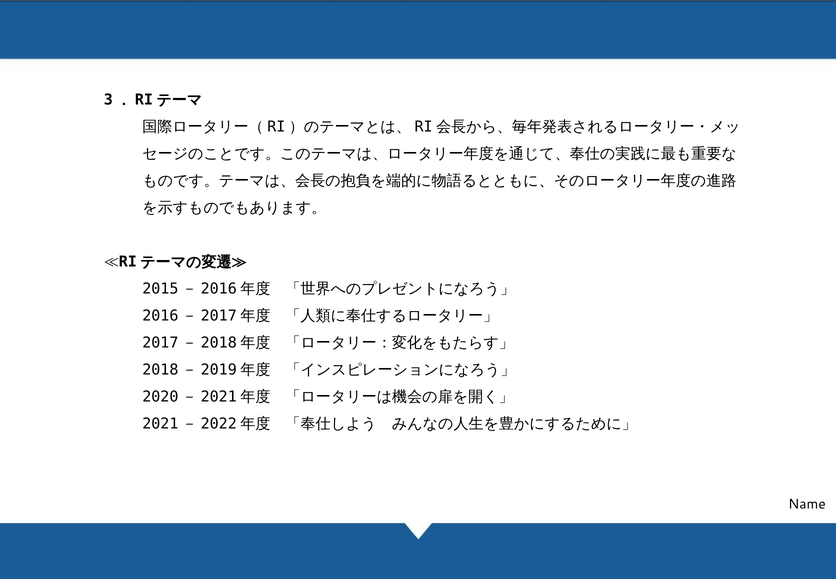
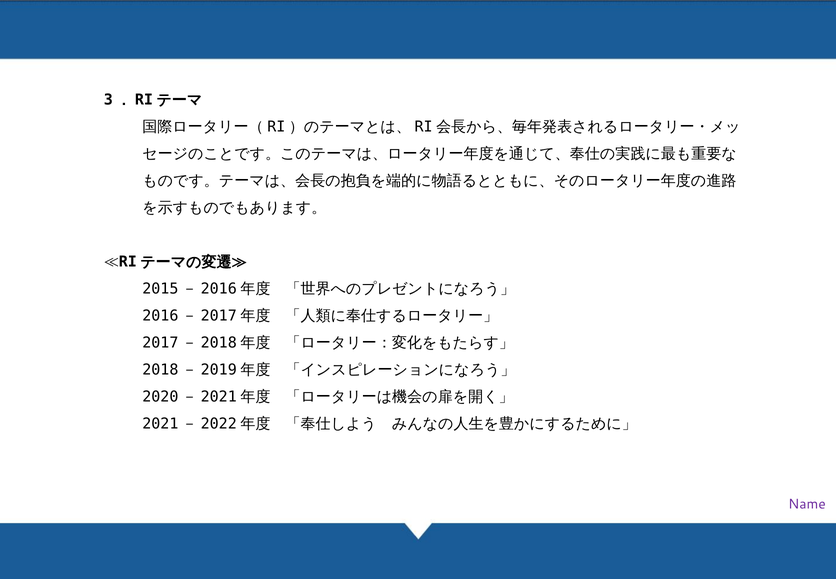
Name colour: black -> purple
